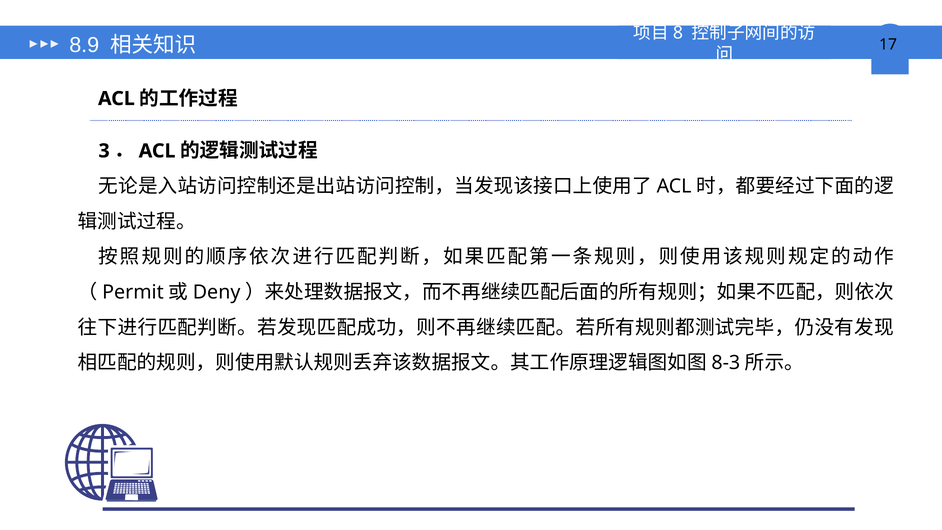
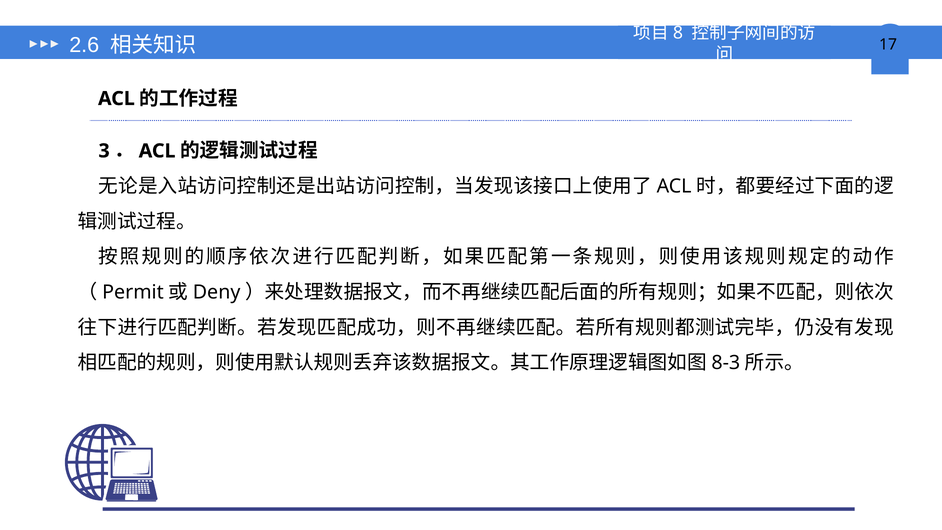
8.9: 8.9 -> 2.6
